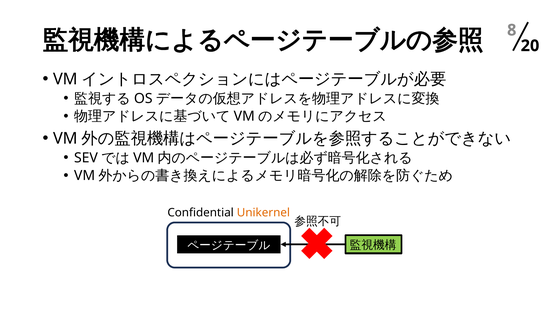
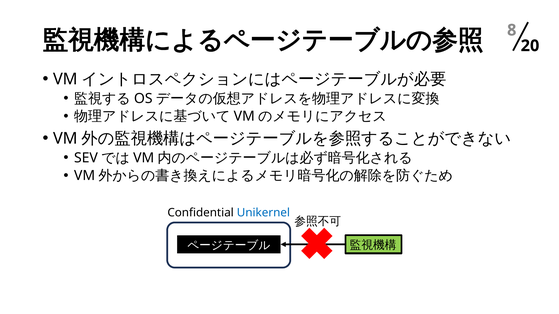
Unikernel colour: orange -> blue
